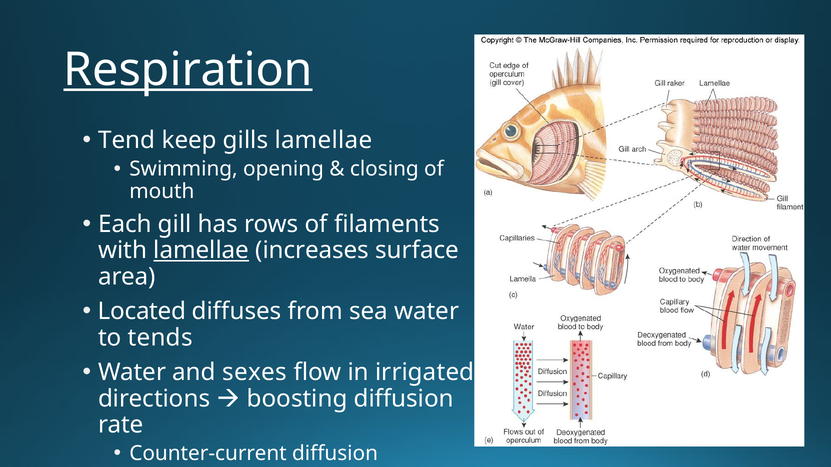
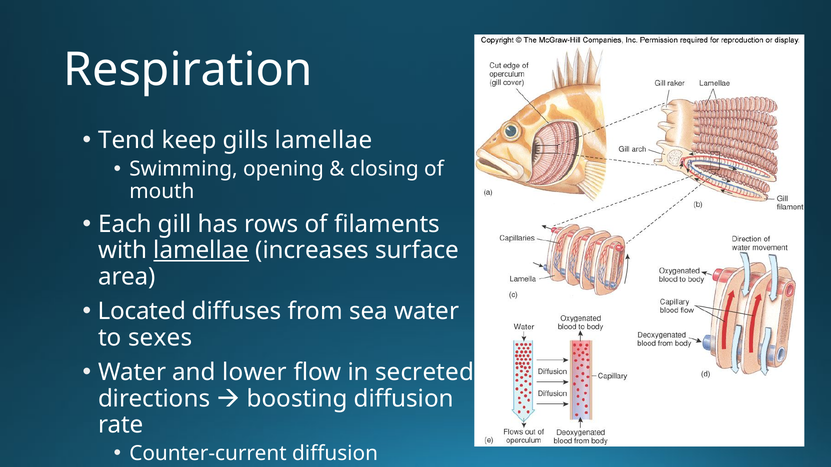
Respiration underline: present -> none
tends: tends -> sexes
sexes: sexes -> lower
irrigated: irrigated -> secreted
